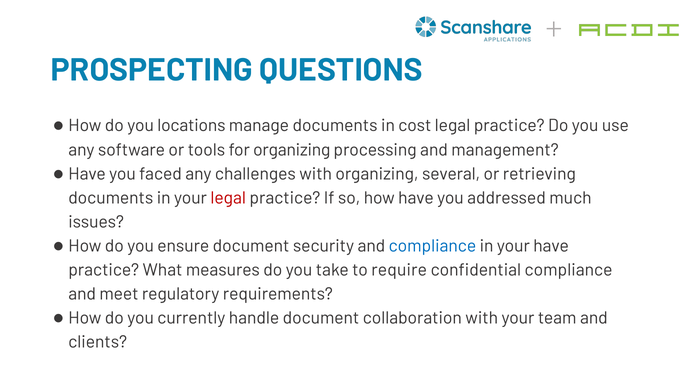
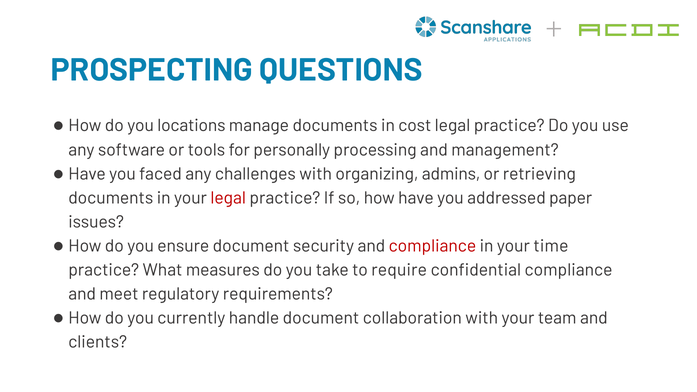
for organizing: organizing -> personally
several: several -> admins
much: much -> paper
compliance at (432, 246) colour: blue -> red
your have: have -> time
